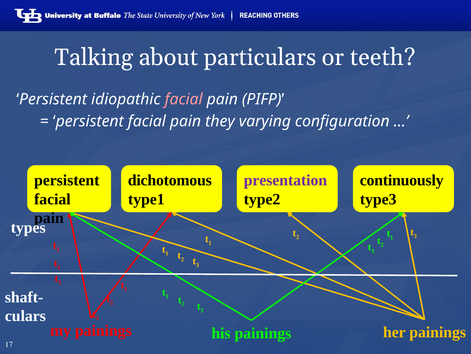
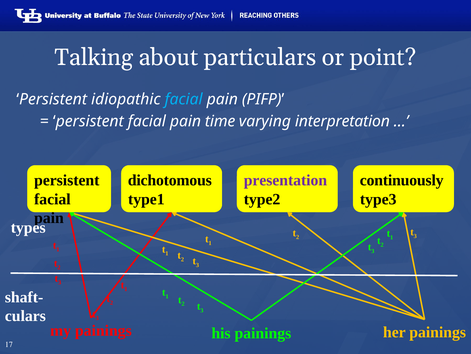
teeth: teeth -> point
facial at (184, 99) colour: pink -> light blue
they: they -> time
configuration: configuration -> interpretation
